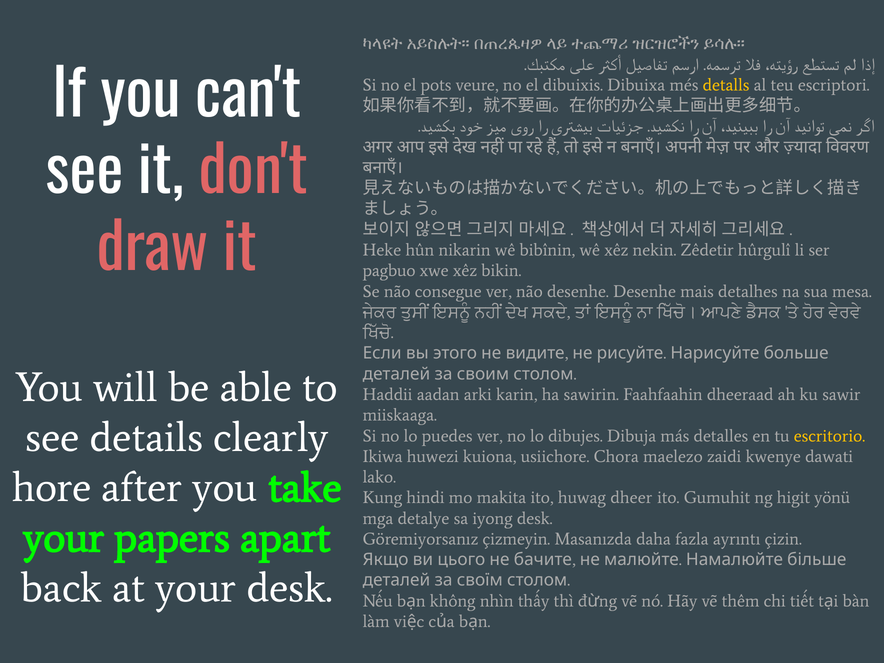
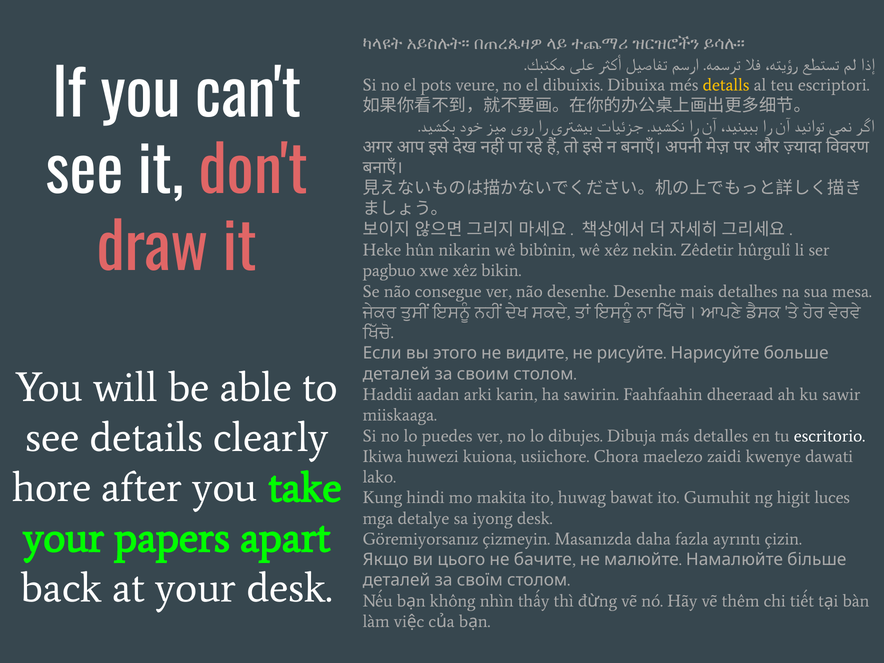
escritorio colour: yellow -> white
dheer: dheer -> bawat
yönü: yönü -> luces
